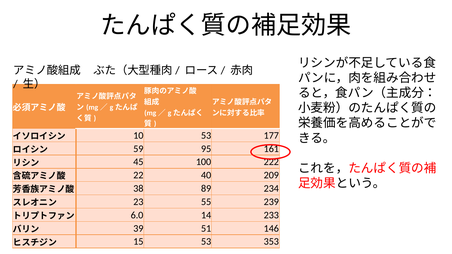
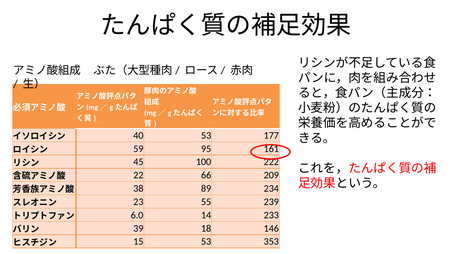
10: 10 -> 40
40: 40 -> 66
51: 51 -> 18
